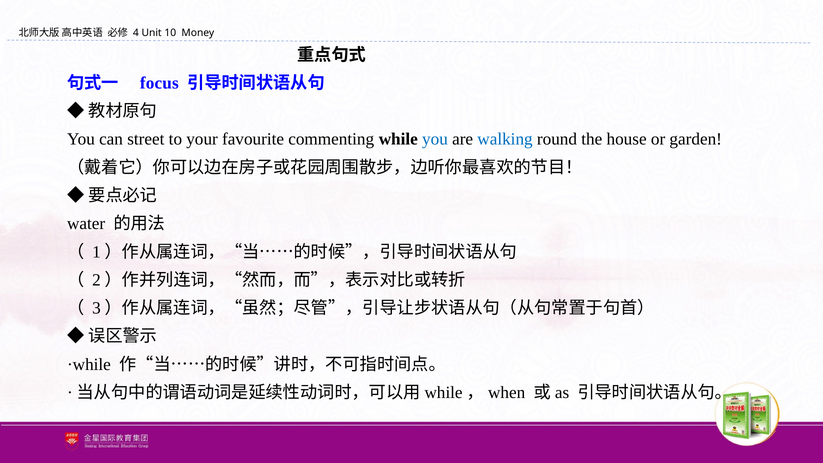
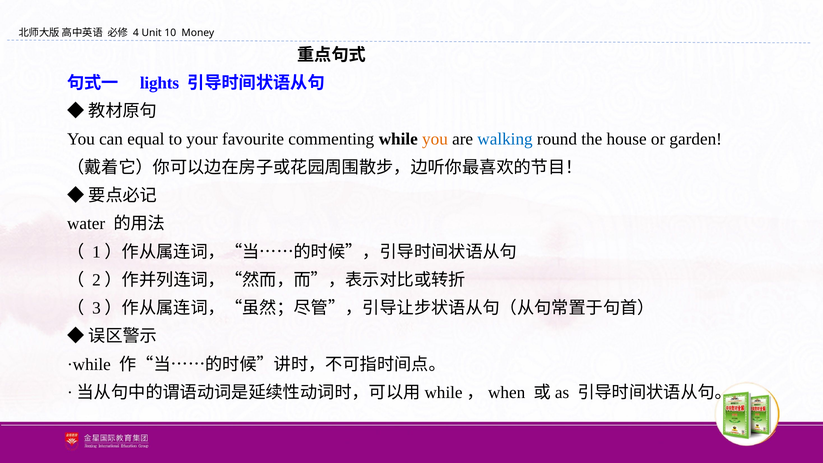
focus: focus -> lights
street: street -> equal
you at (435, 139) colour: blue -> orange
